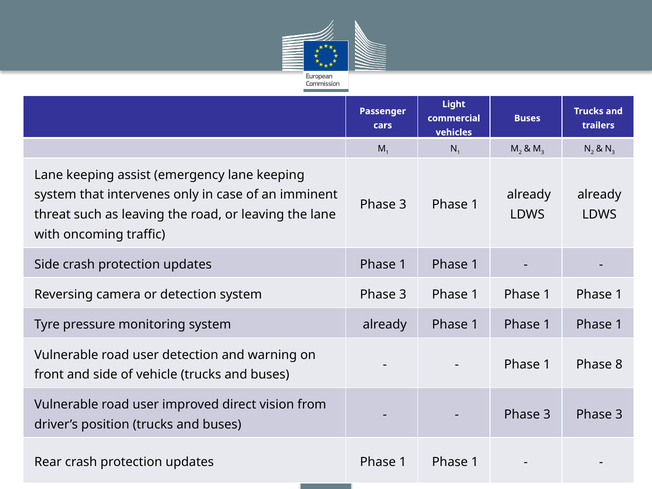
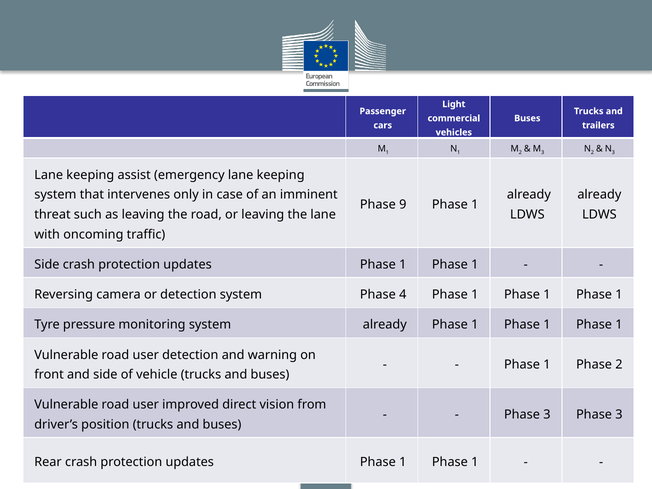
3 at (403, 205): 3 -> 9
system Phase 3: 3 -> 4
Phase 8: 8 -> 2
